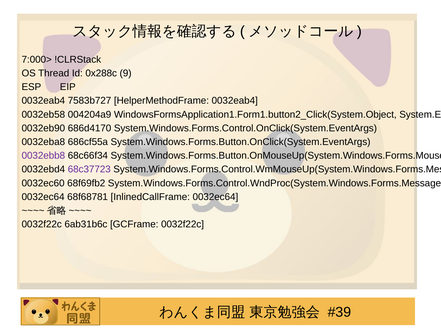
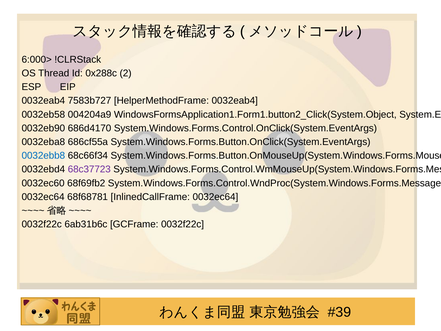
7:000>: 7:000> -> 6:000>
9: 9 -> 2
0032ebb8 colour: purple -> blue
